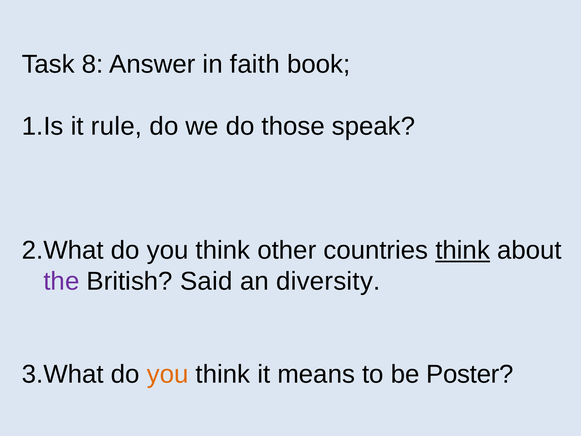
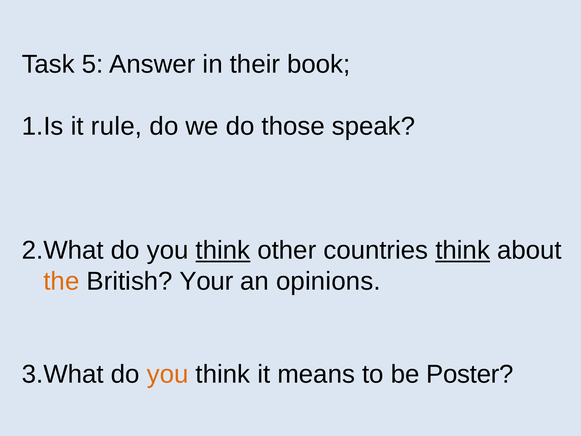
8: 8 -> 5
faith: faith -> their
think at (223, 250) underline: none -> present
the colour: purple -> orange
Said: Said -> Your
diversity: diversity -> opinions
